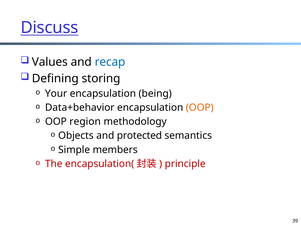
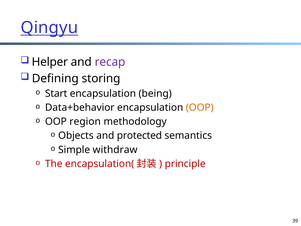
Discuss: Discuss -> Qingyu
Values: Values -> Helper
recap colour: blue -> purple
Your: Your -> Start
members: members -> withdraw
